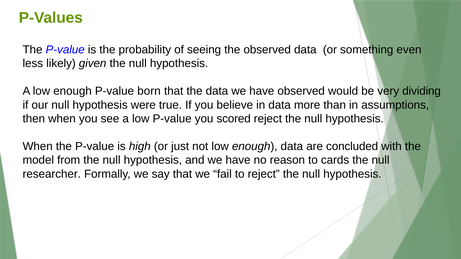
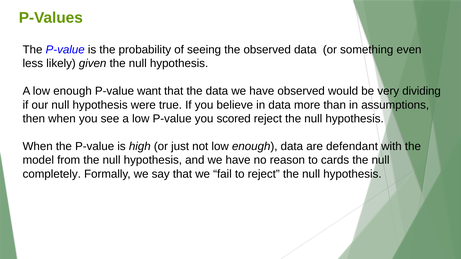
born: born -> want
concluded: concluded -> defendant
researcher: researcher -> completely
